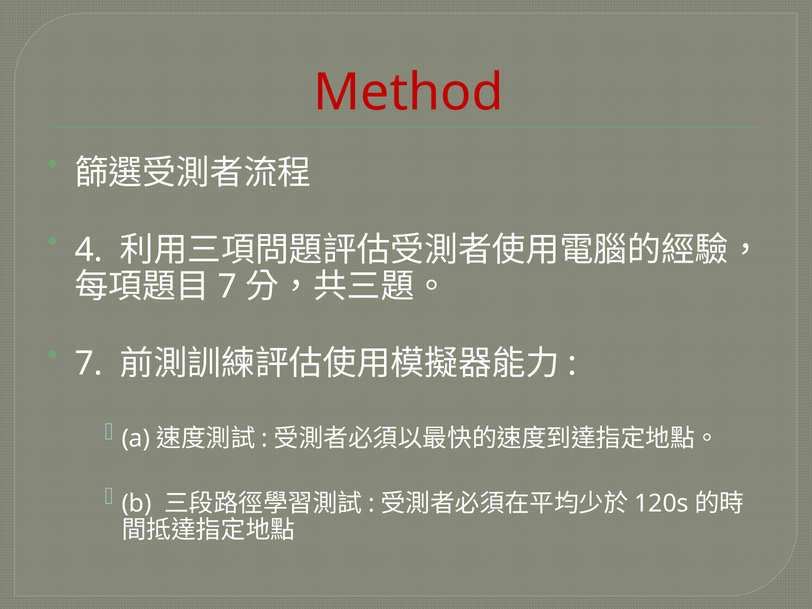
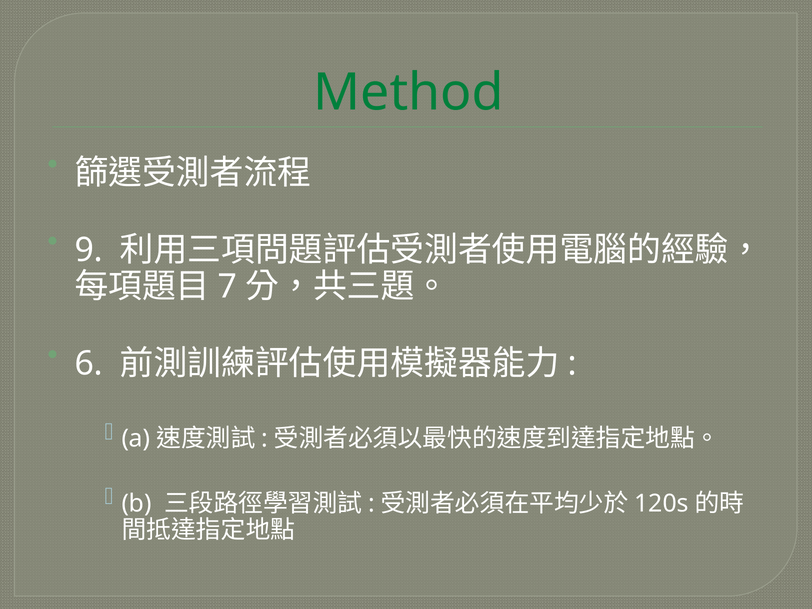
Method colour: red -> green
4: 4 -> 9
7 at (89, 364): 7 -> 6
